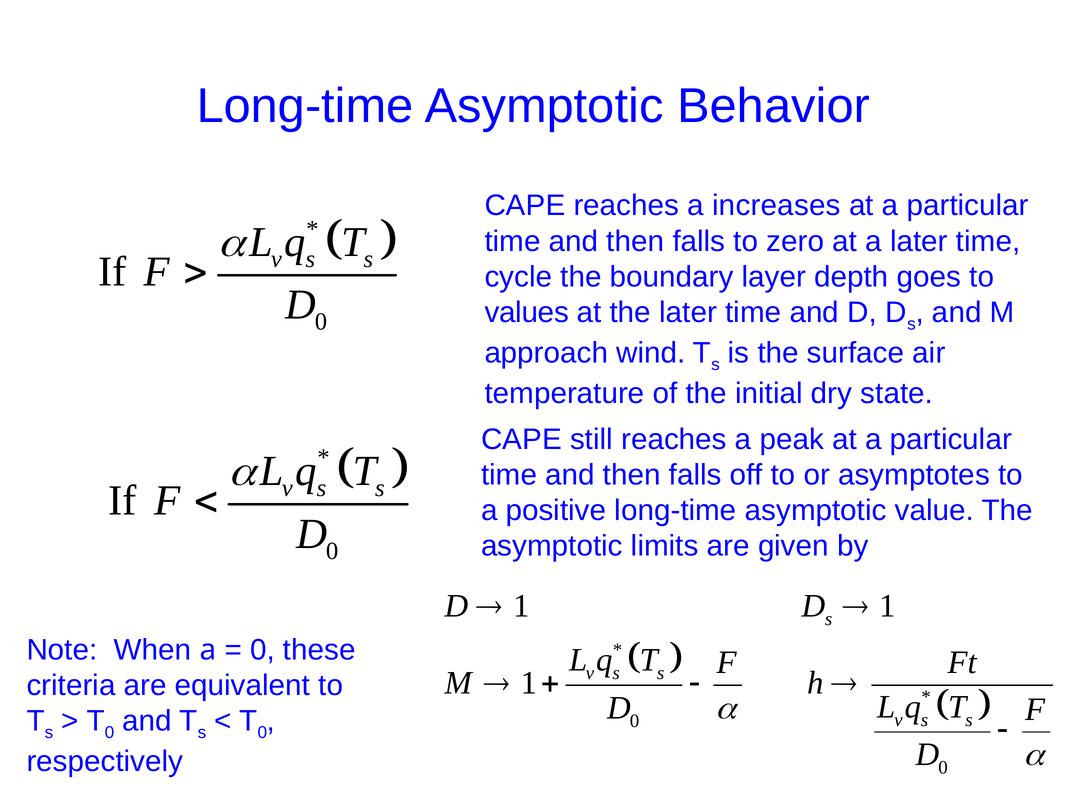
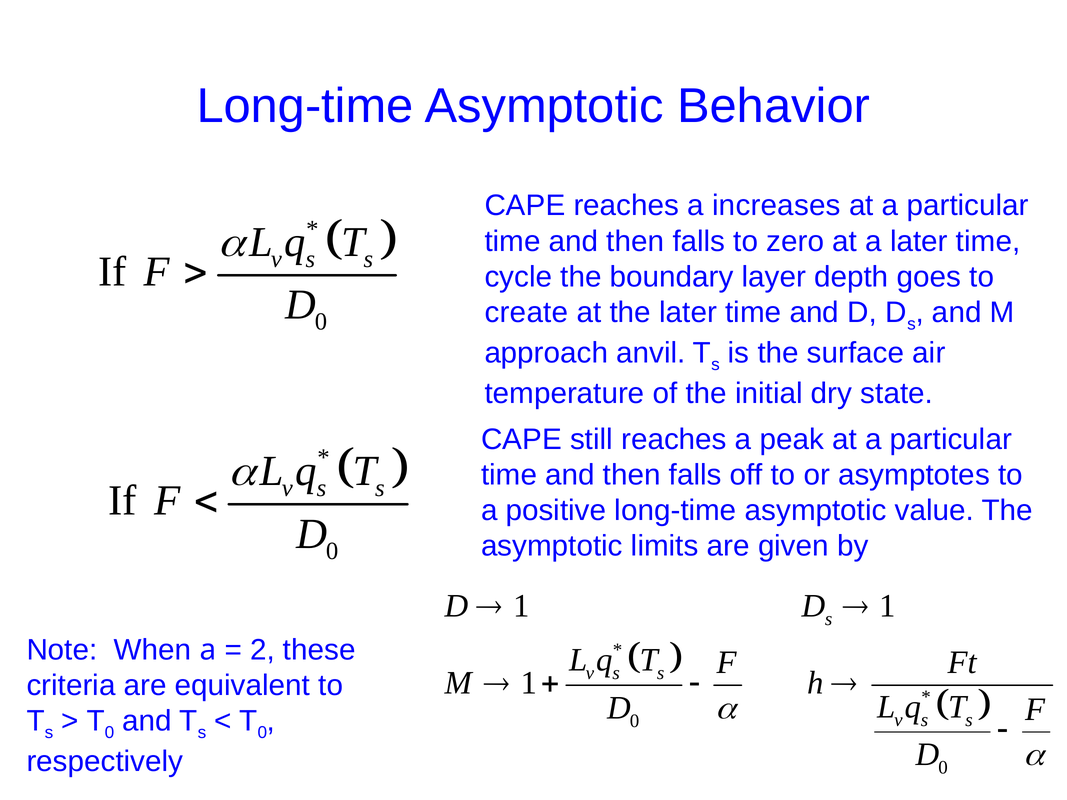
values: values -> create
wind: wind -> anvil
0 at (262, 650): 0 -> 2
